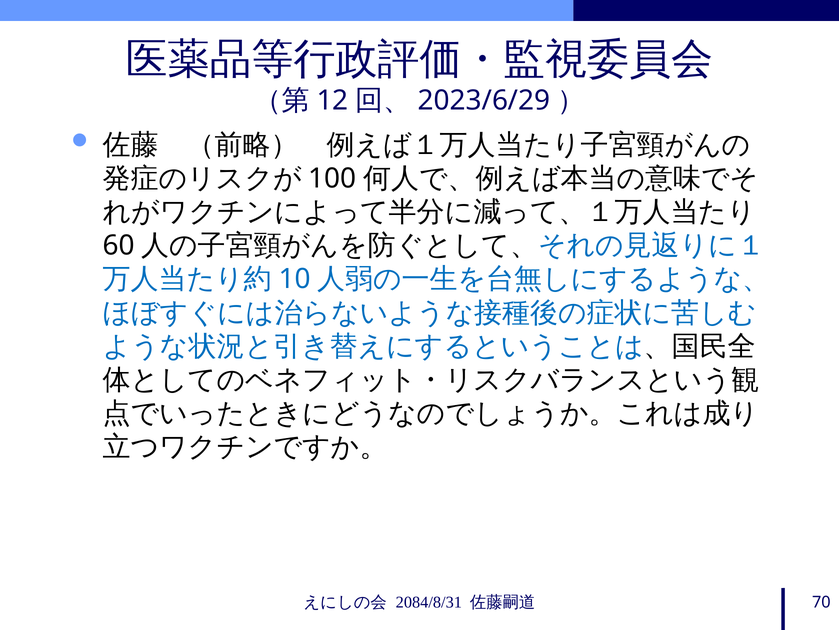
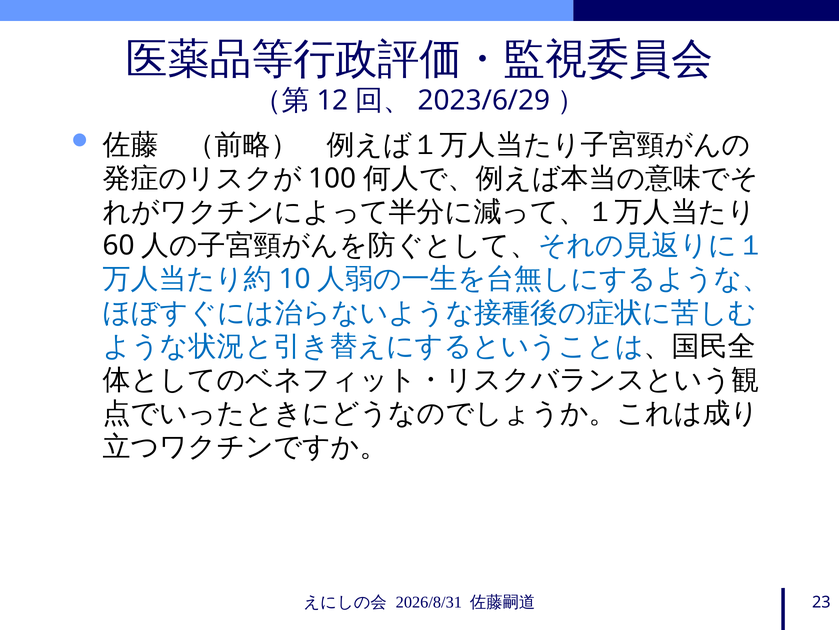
2084/8/31: 2084/8/31 -> 2026/8/31
70: 70 -> 23
